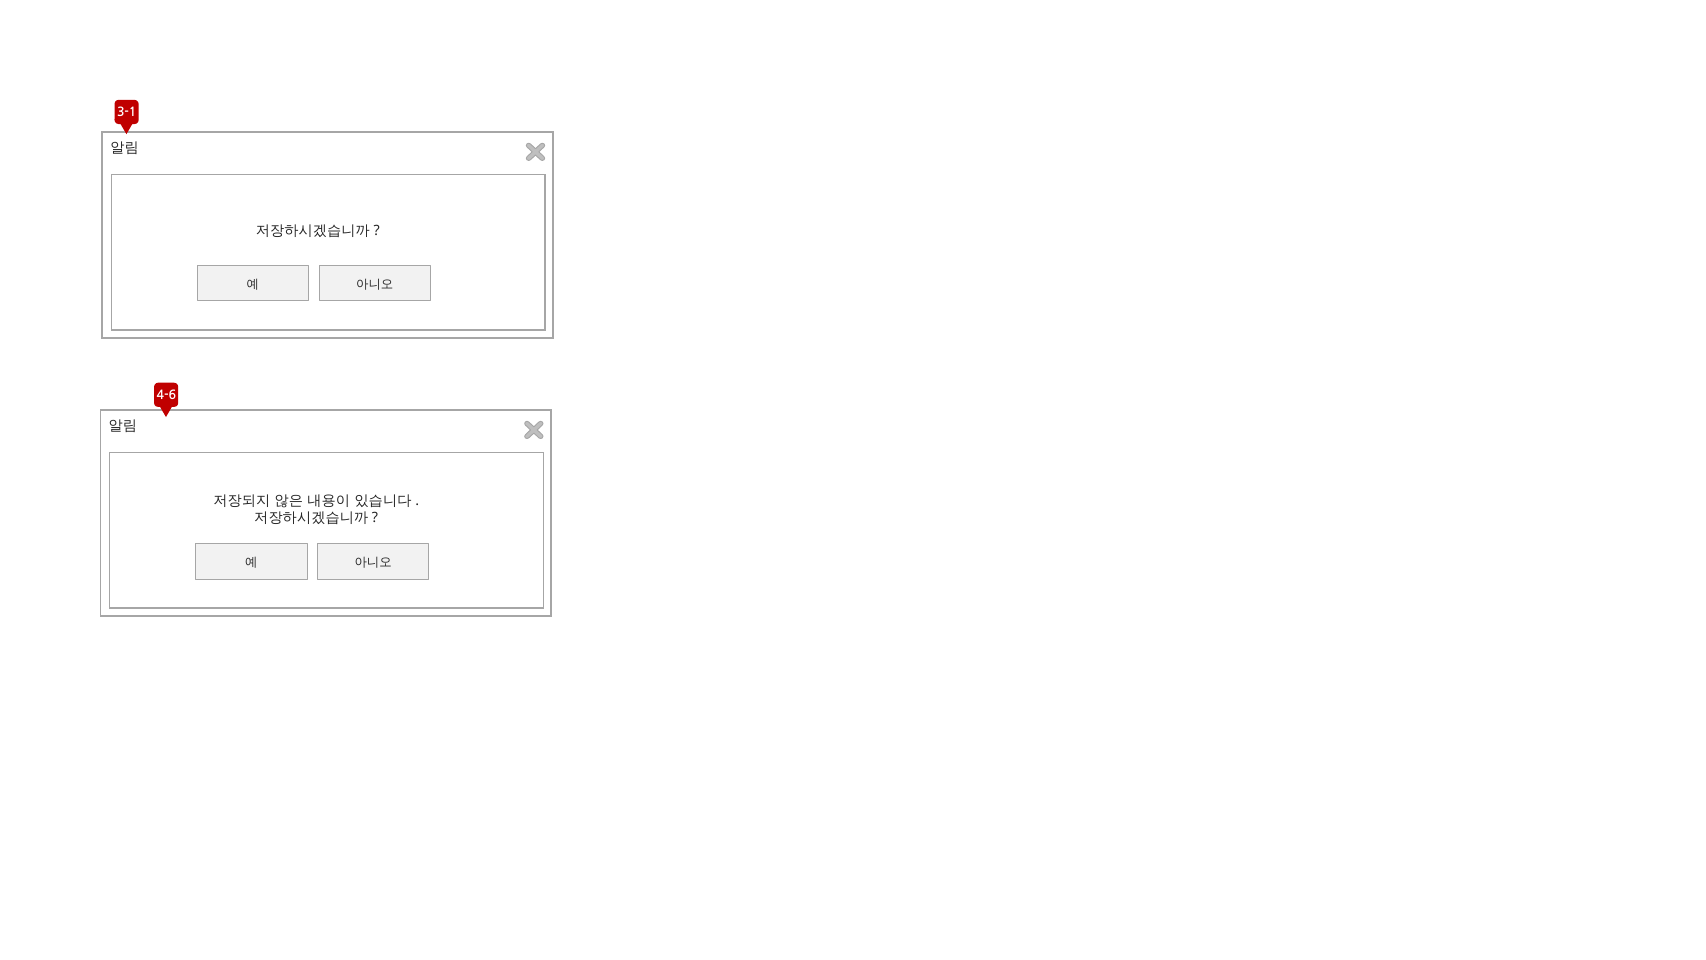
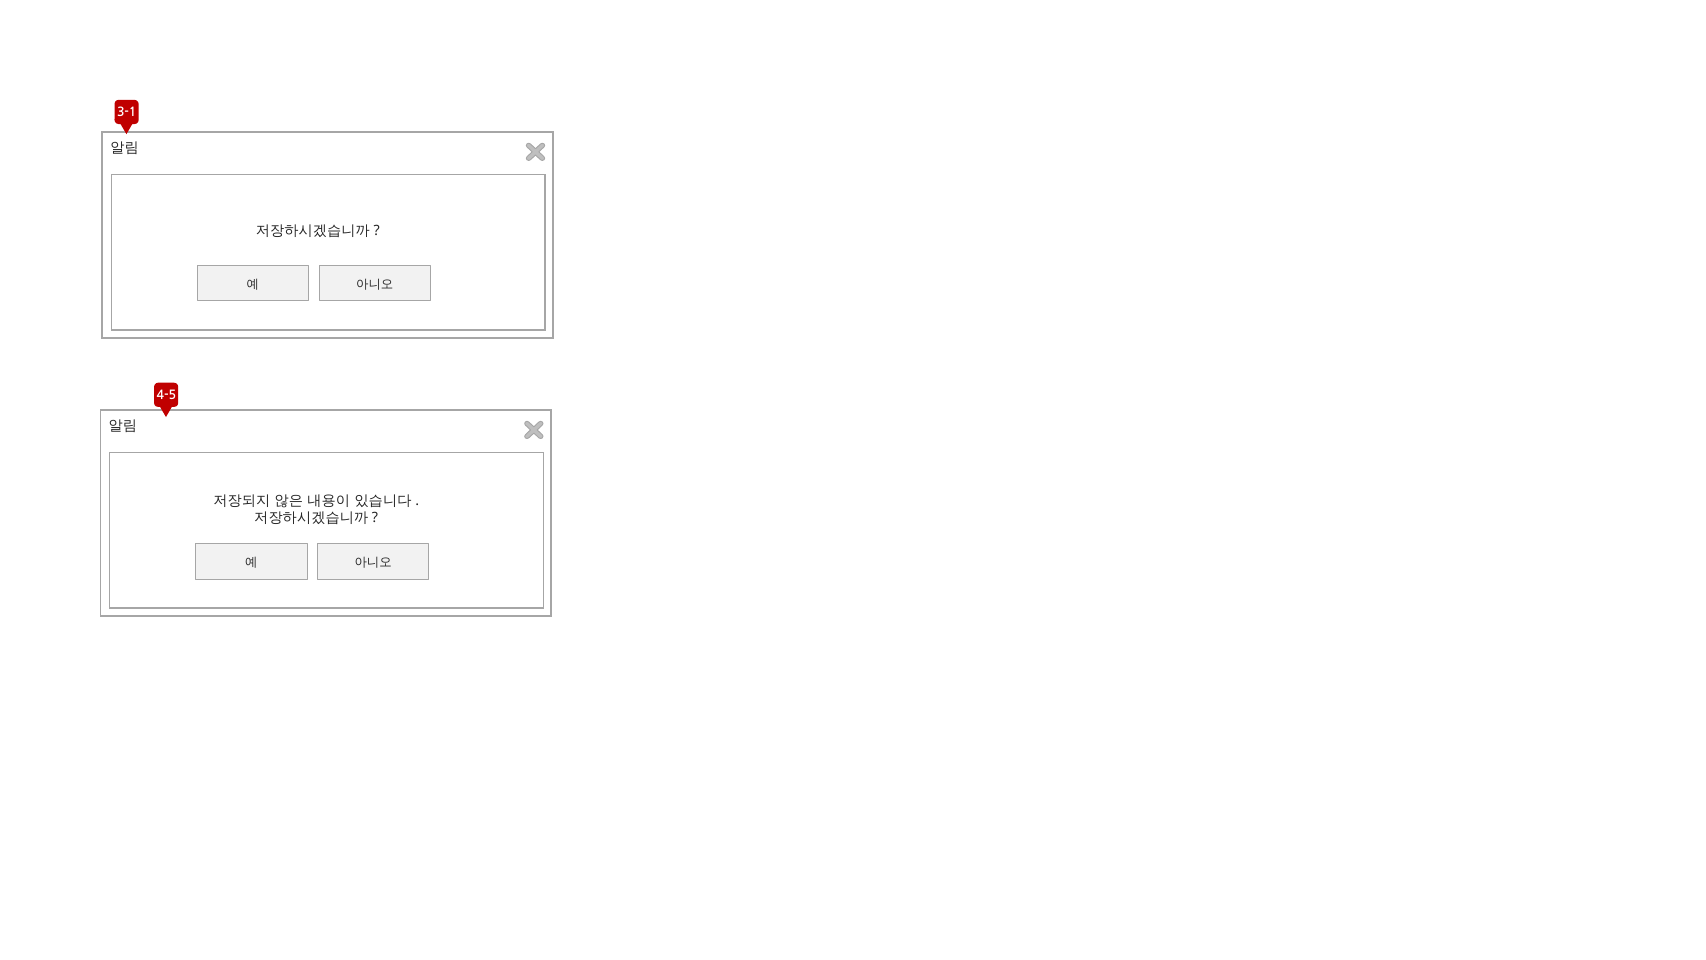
4-6: 4-6 -> 4-5
